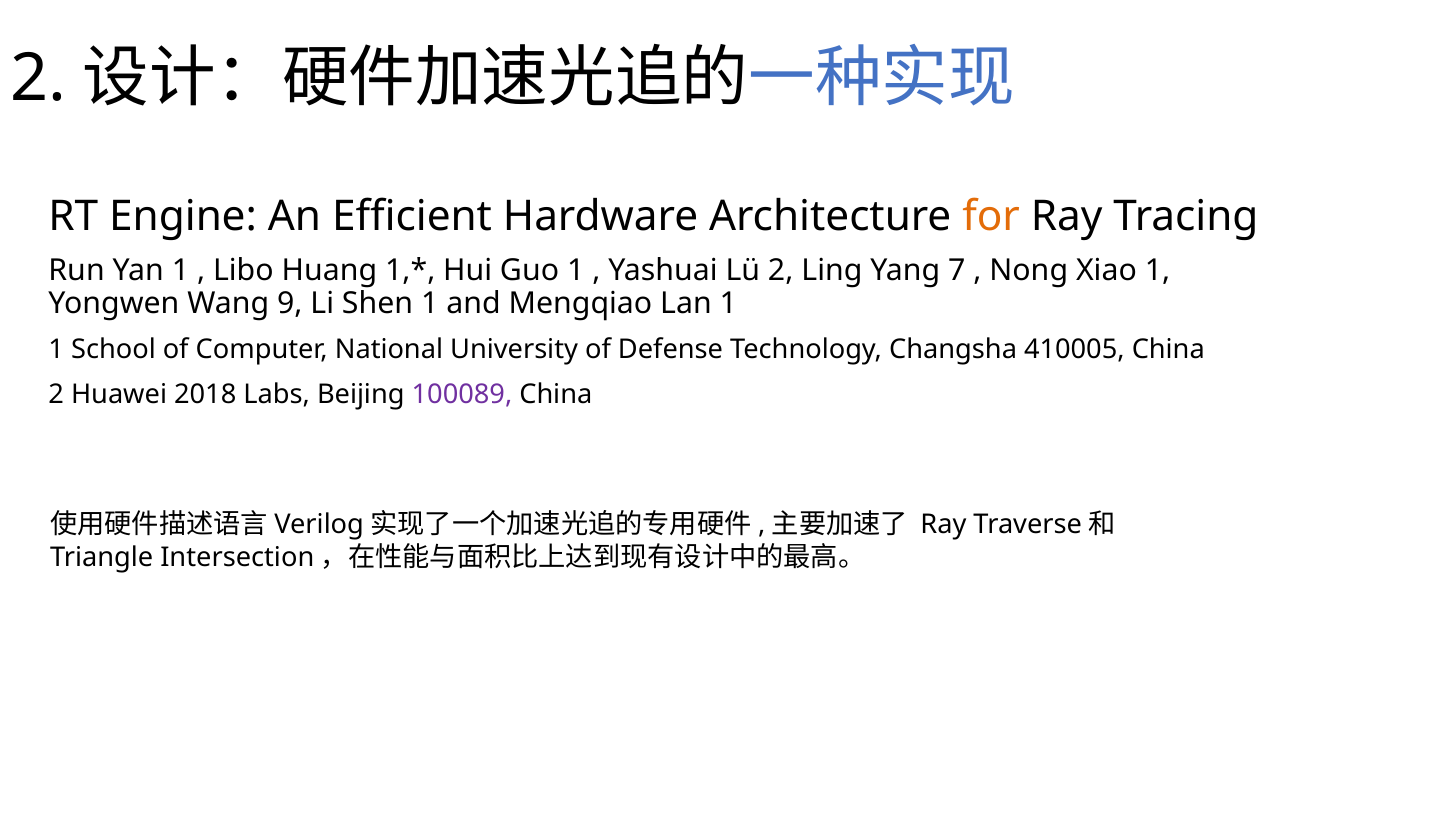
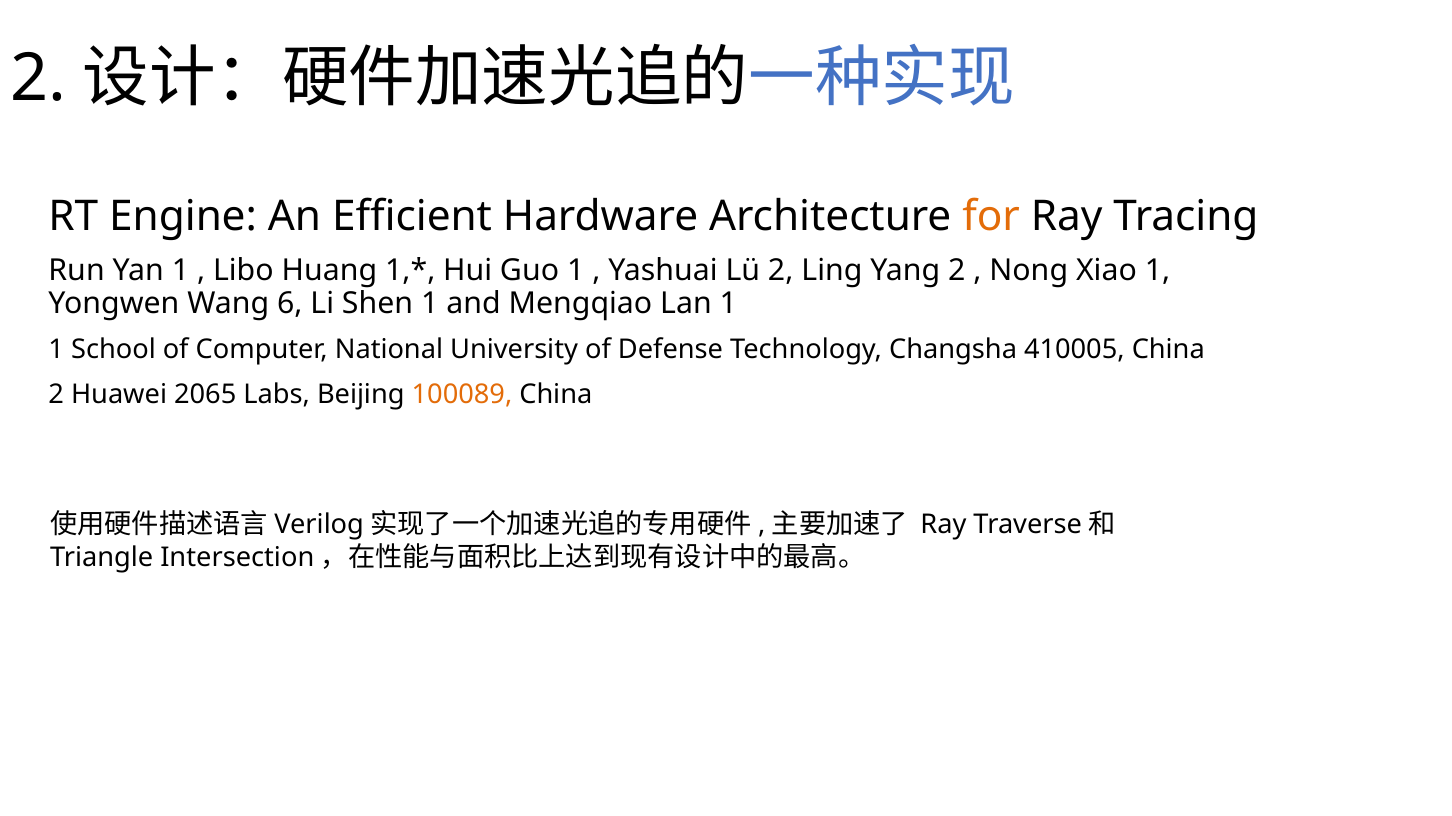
Yang 7: 7 -> 2
9: 9 -> 6
2018: 2018 -> 2065
100089 colour: purple -> orange
